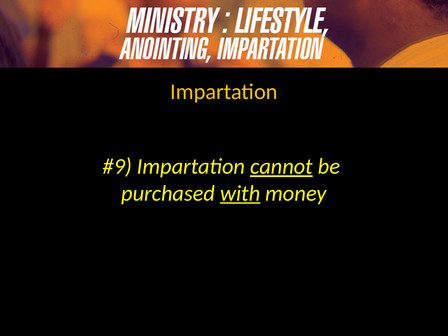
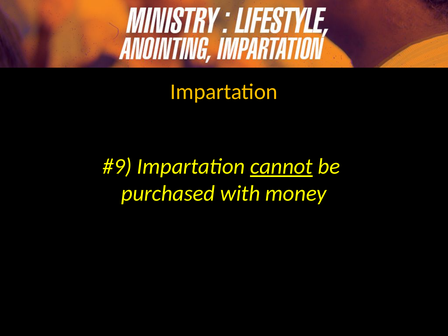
with underline: present -> none
